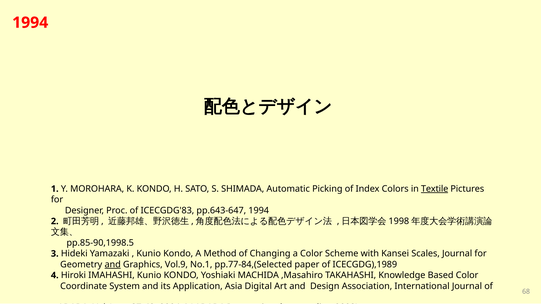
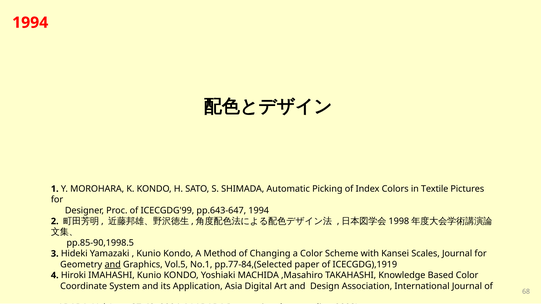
Textile underline: present -> none
ICECGDG'83: ICECGDG'83 -> ICECGDG'99
Vol.9: Vol.9 -> Vol.5
ICECGDG),1989: ICECGDG),1989 -> ICECGDG),1919
